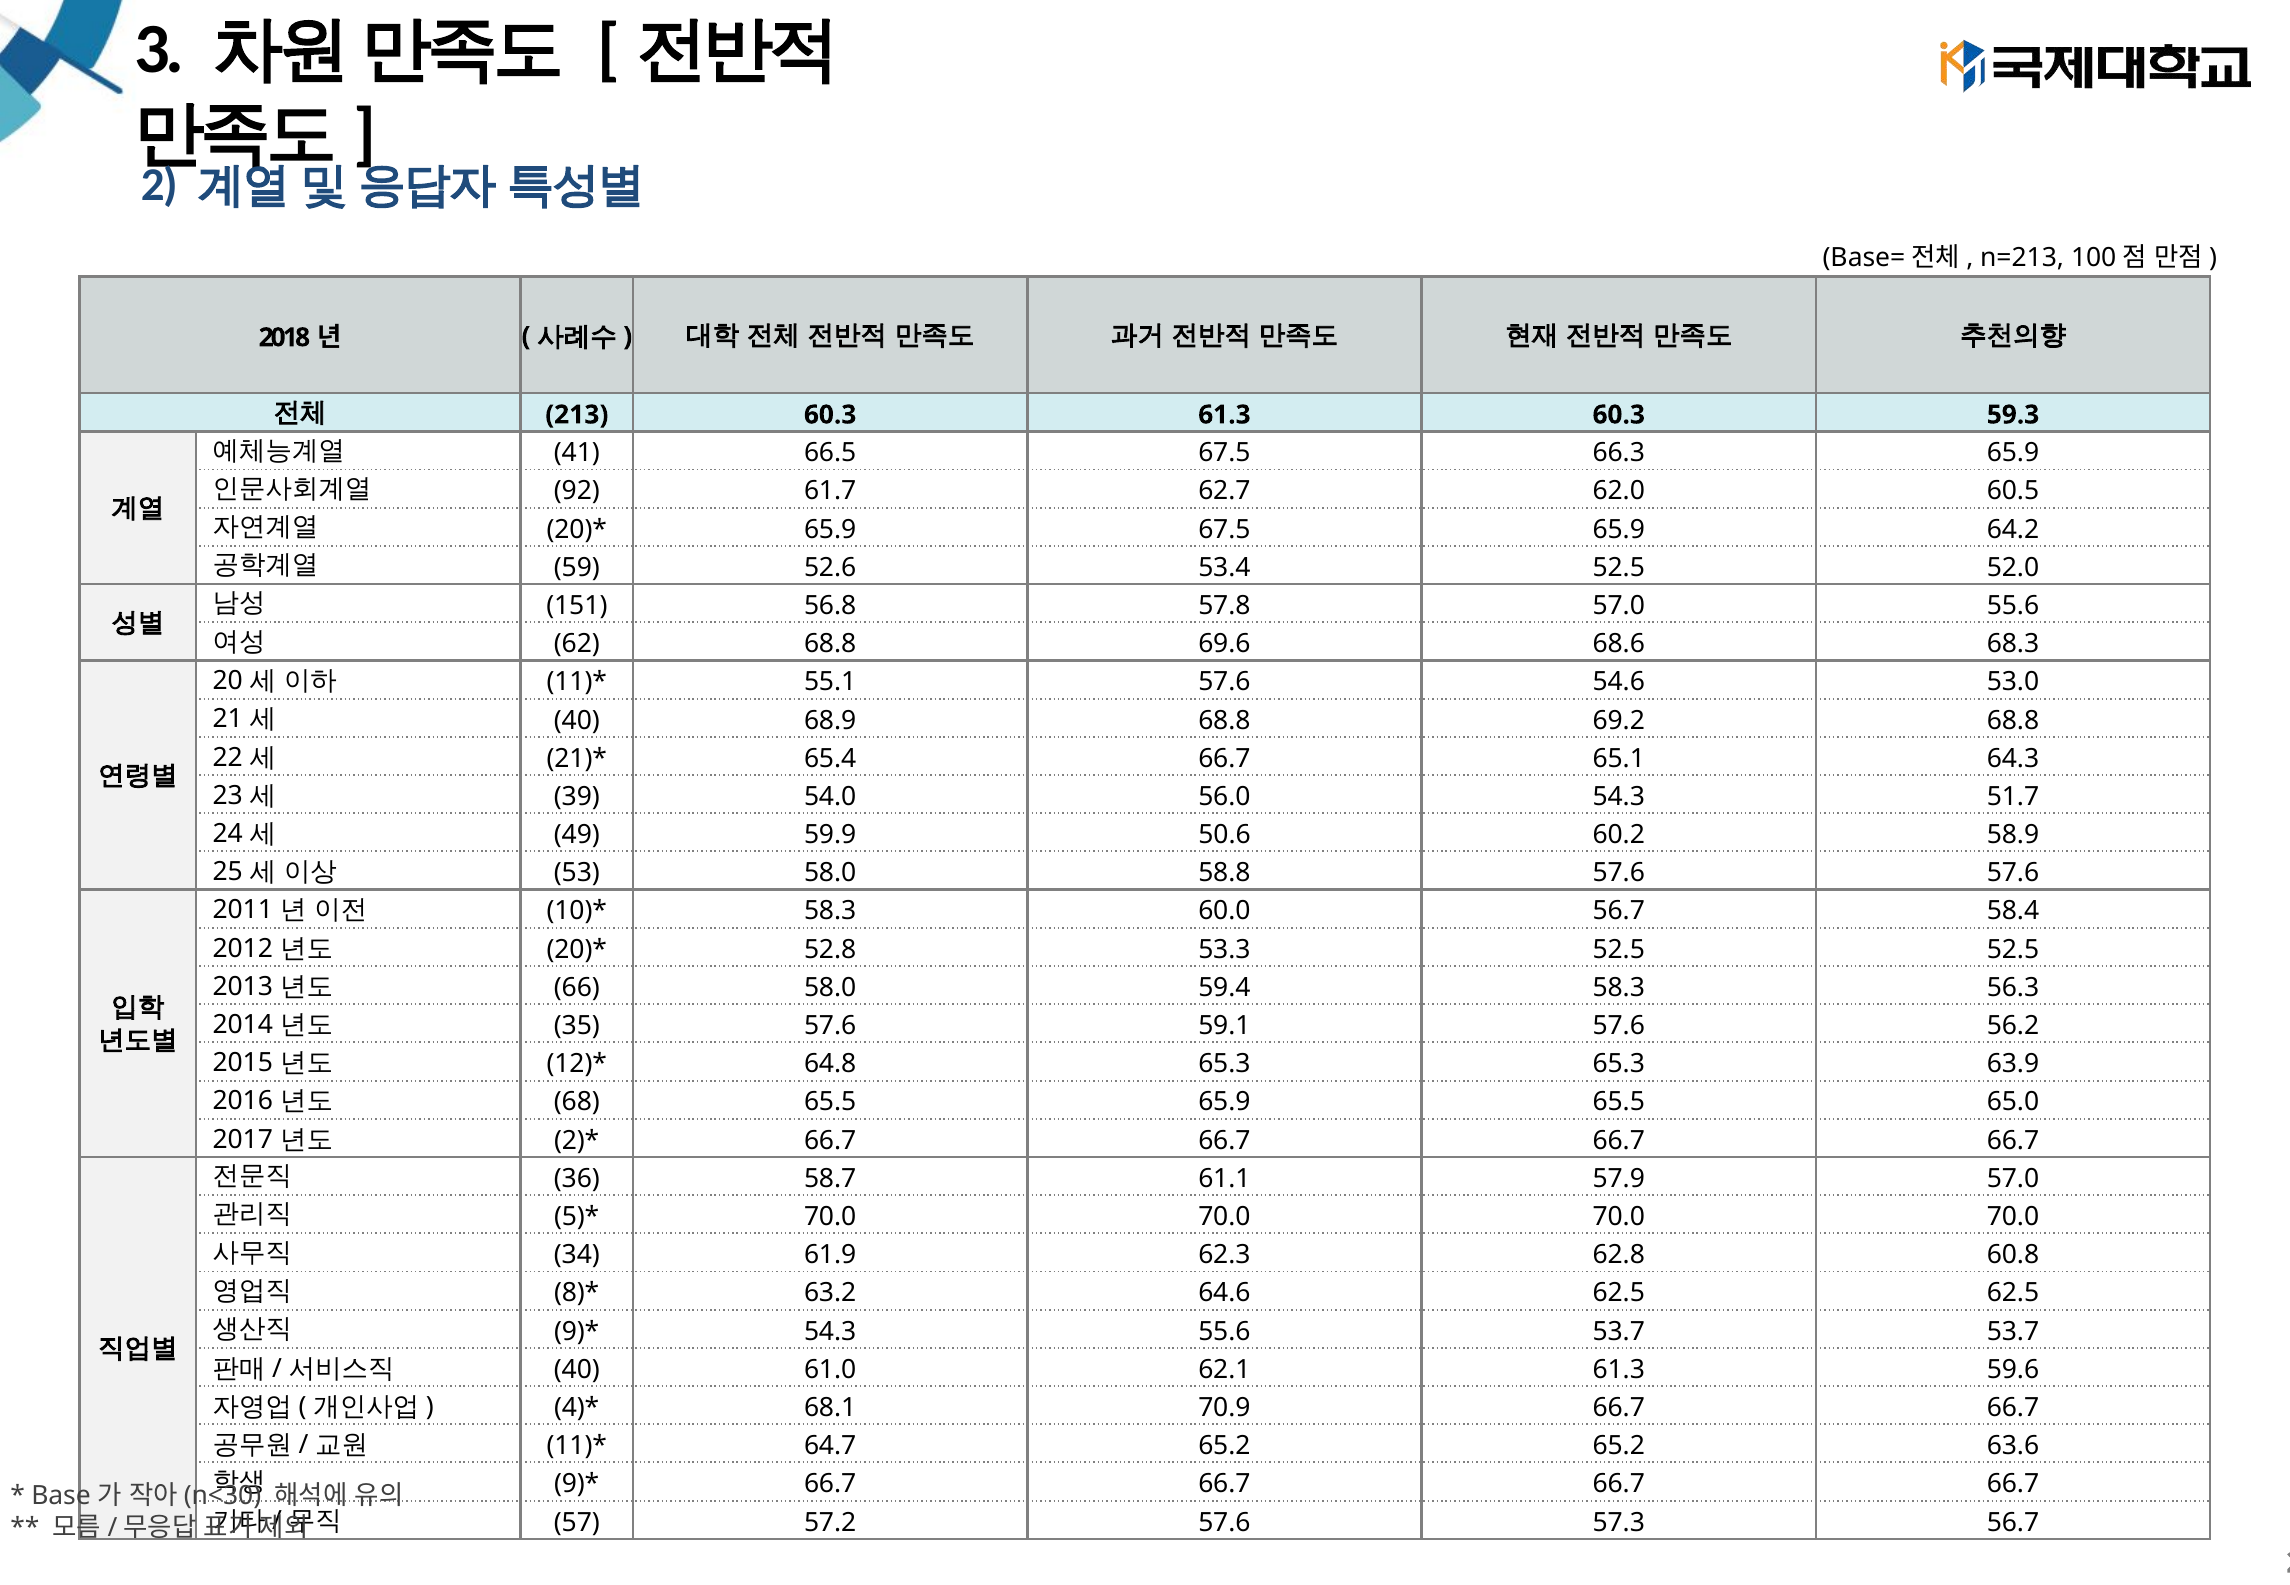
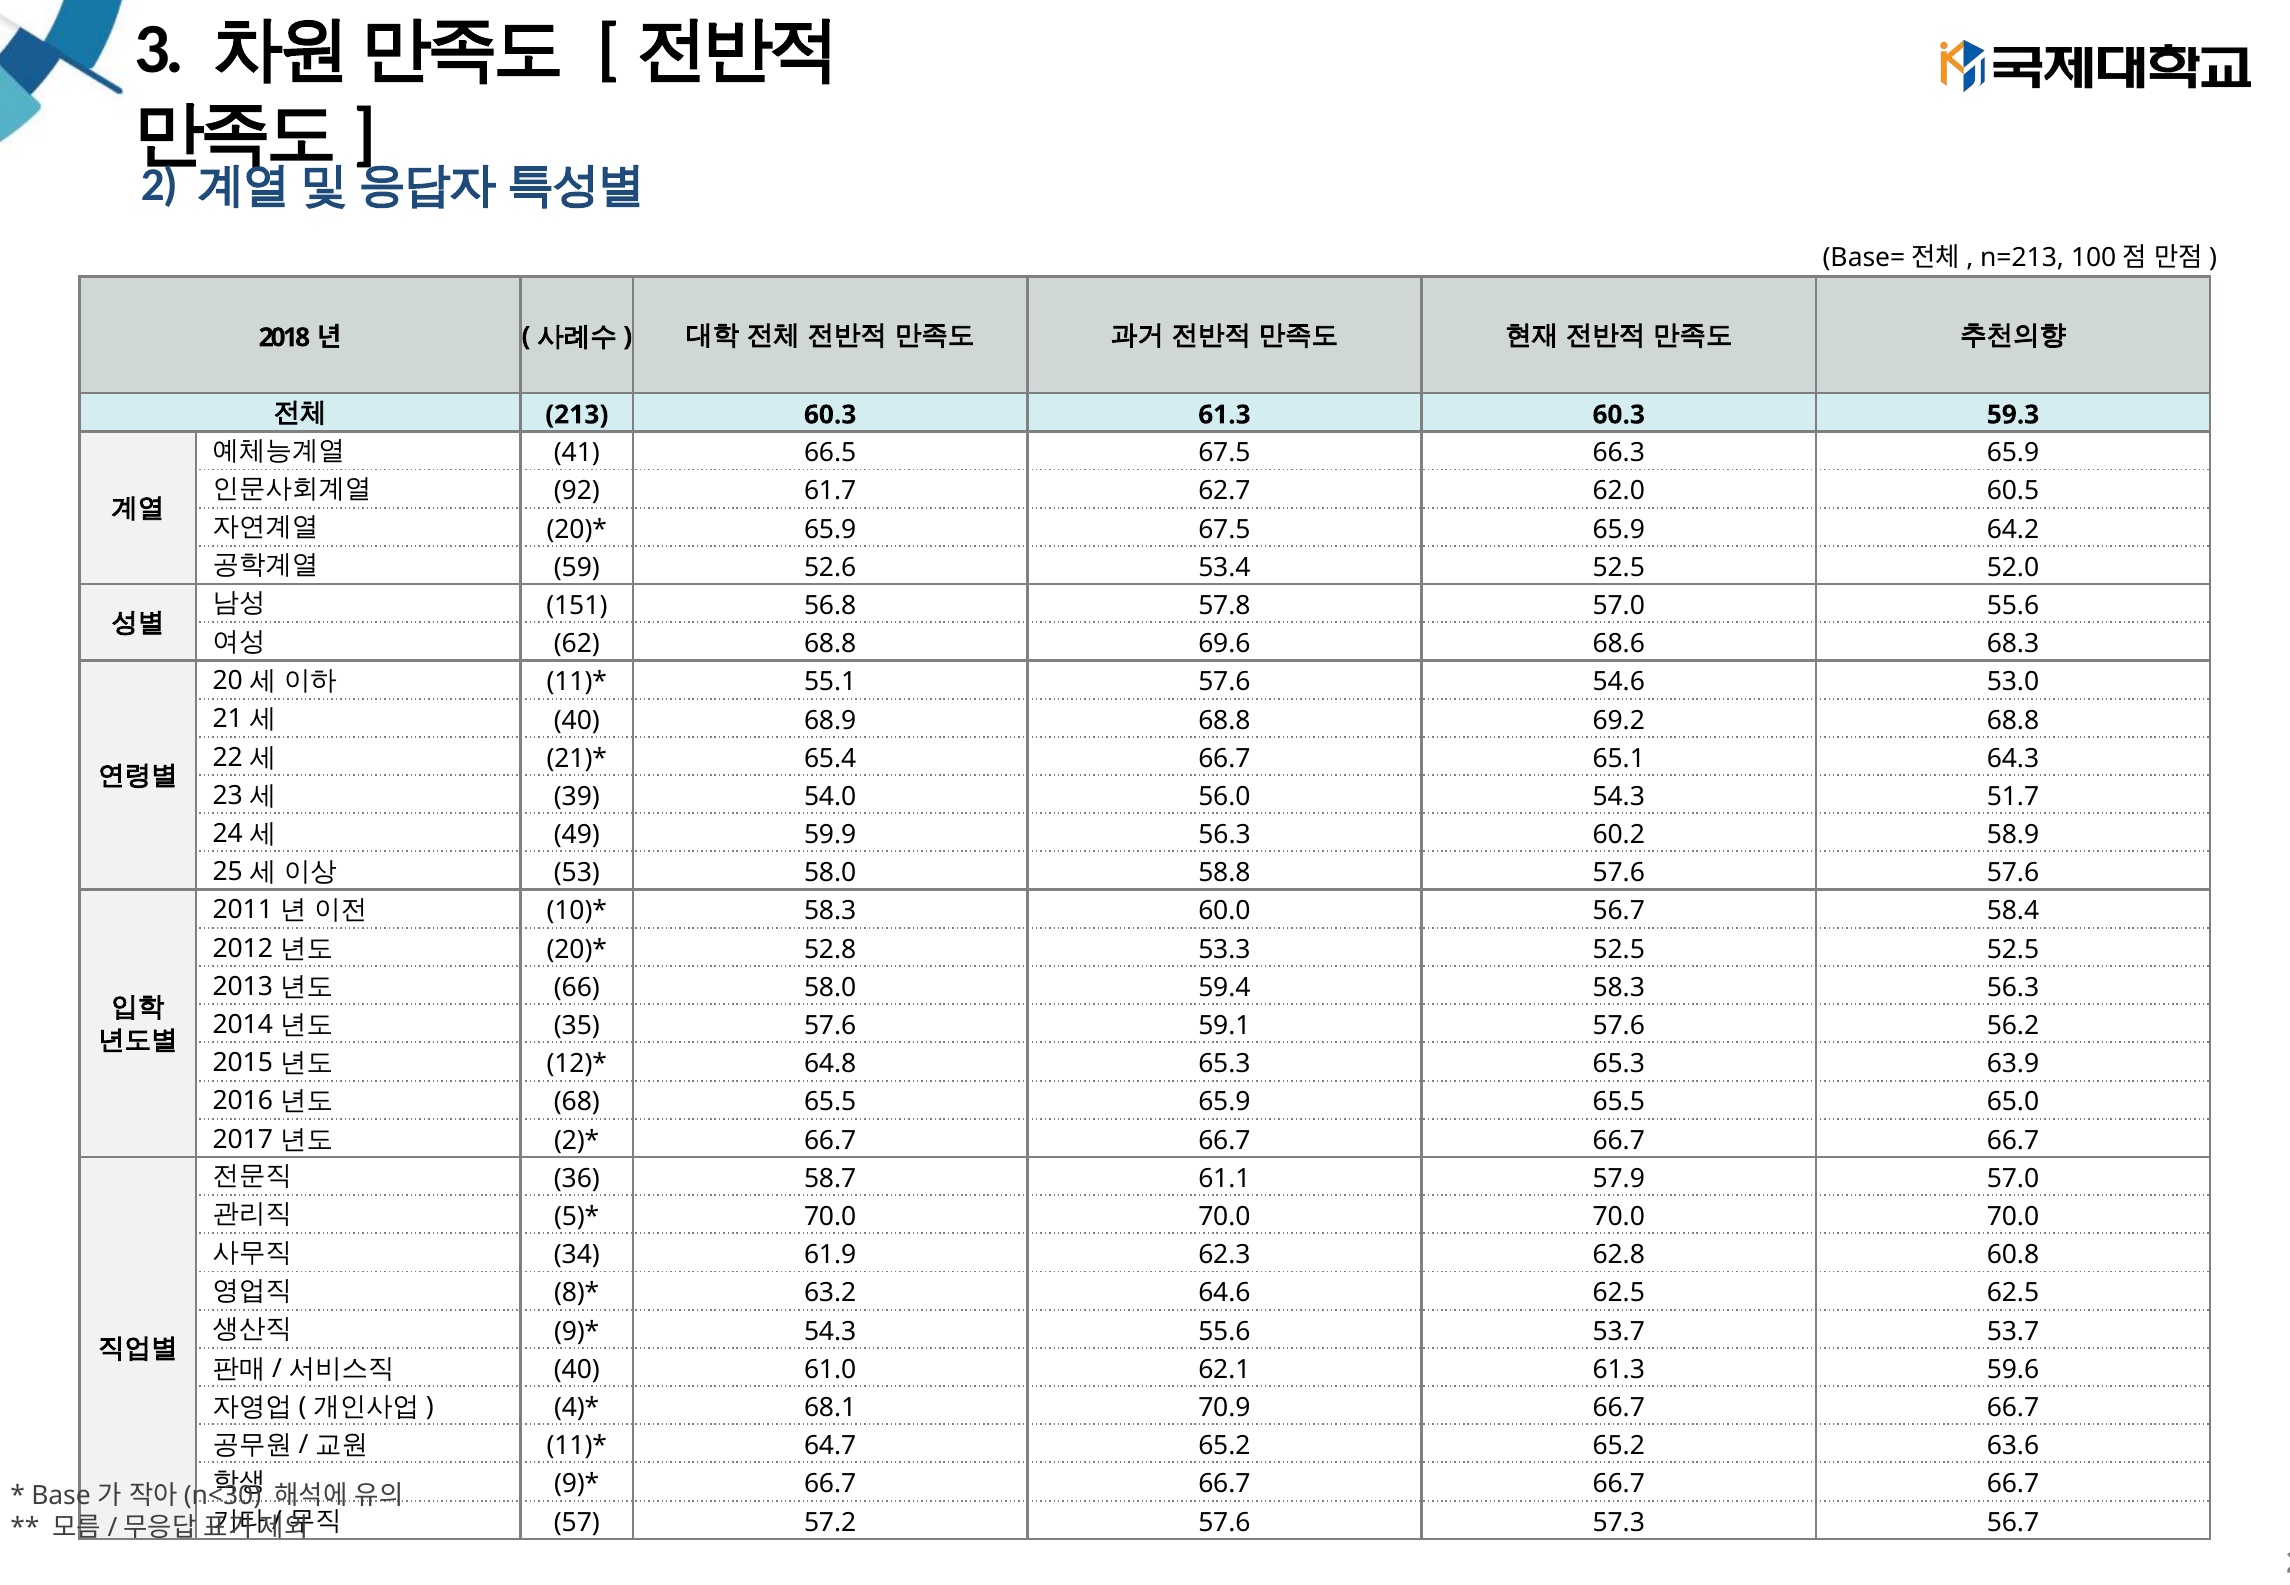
59.9 50.6: 50.6 -> 56.3
